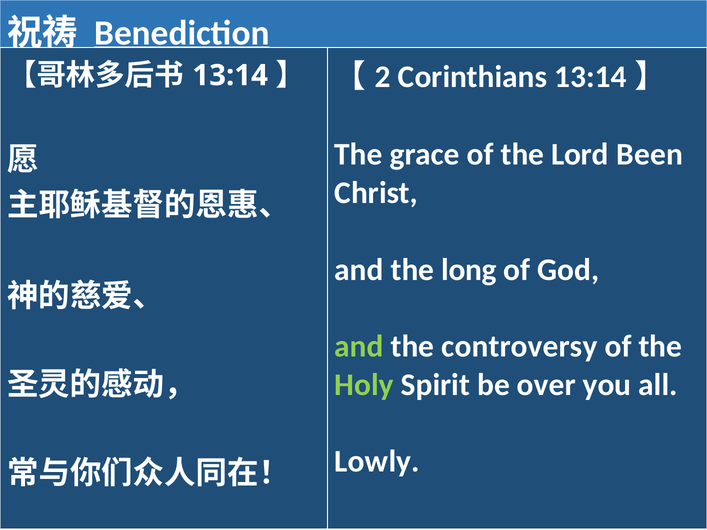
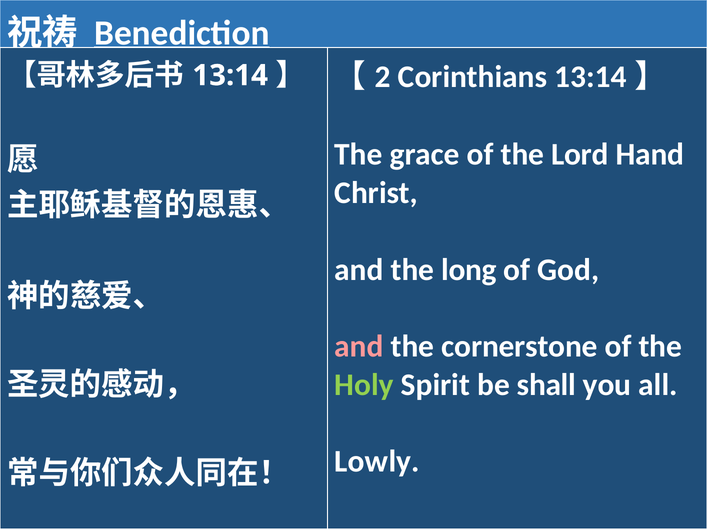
Been: Been -> Hand
and at (359, 347) colour: light green -> pink
controversy: controversy -> cornerstone
over: over -> shall
